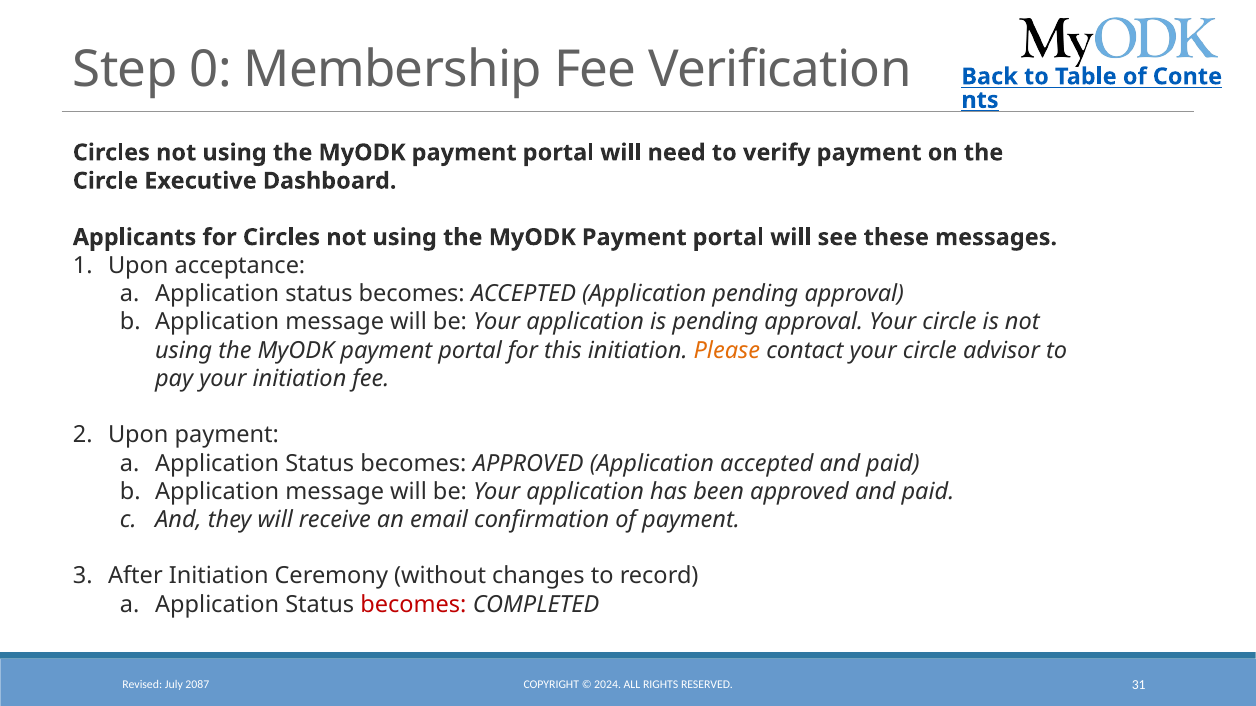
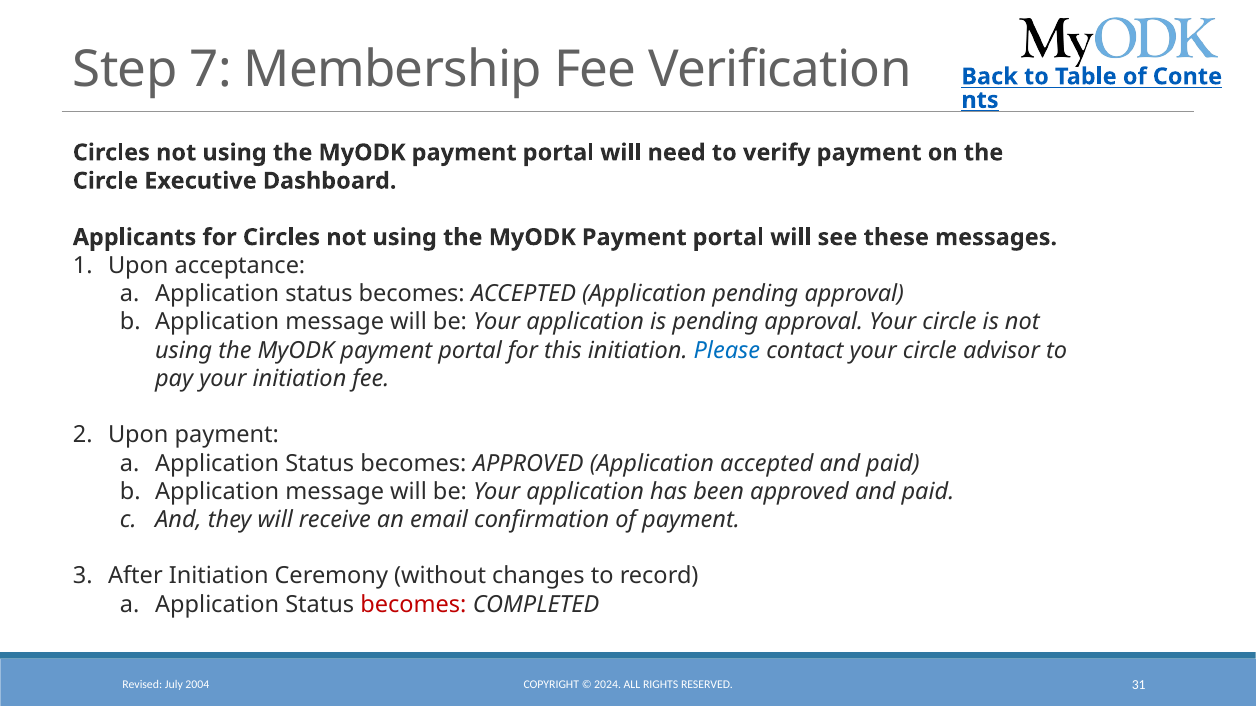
0: 0 -> 7
Please colour: orange -> blue
2087: 2087 -> 2004
